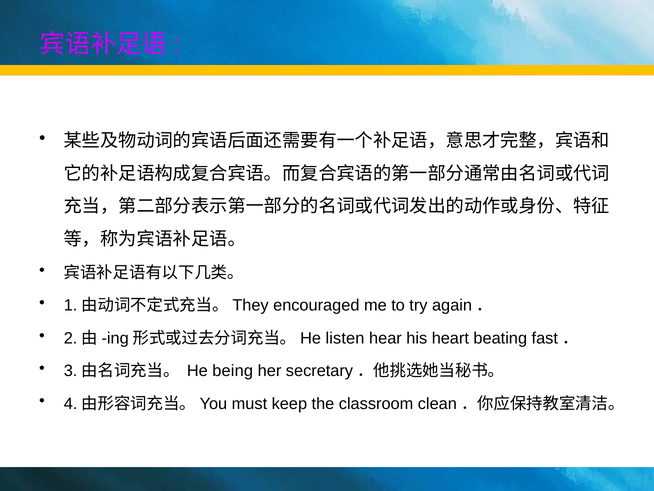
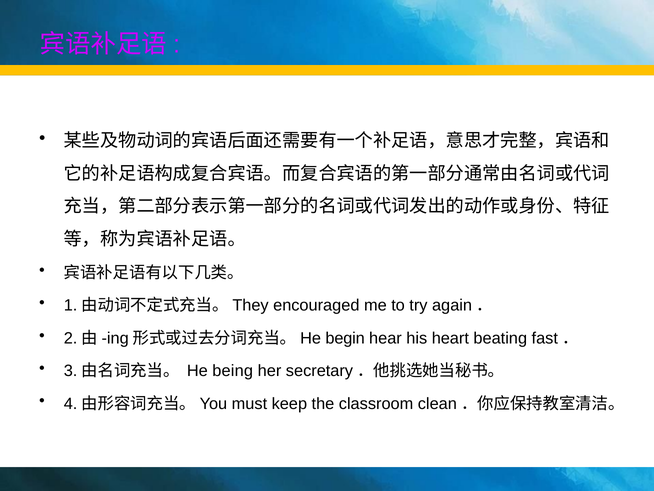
listen: listen -> begin
